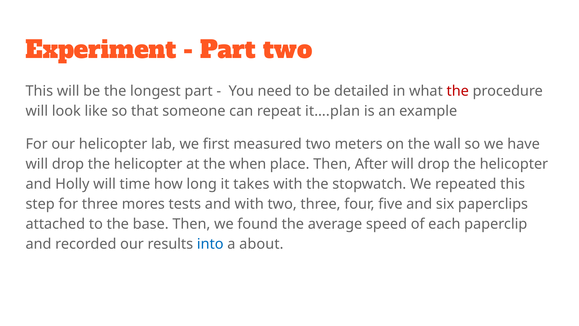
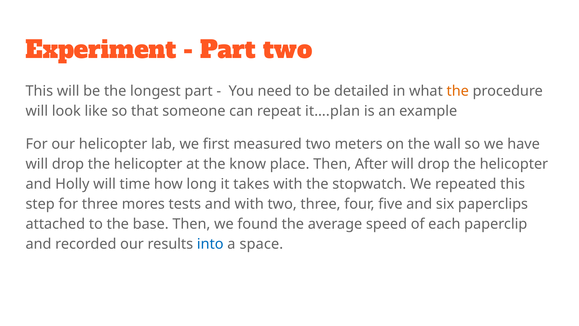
the at (458, 91) colour: red -> orange
when: when -> know
about: about -> space
